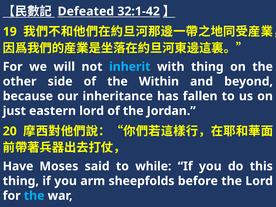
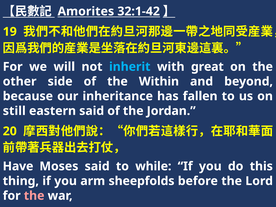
Defeated: Defeated -> Amorites
with thing: thing -> great
just: just -> still
eastern lord: lord -> said
the at (34, 196) colour: light blue -> pink
